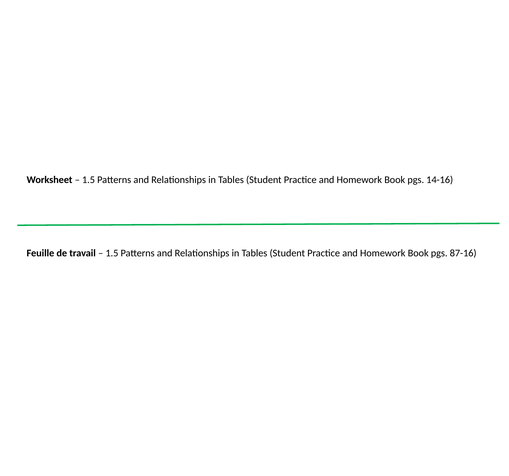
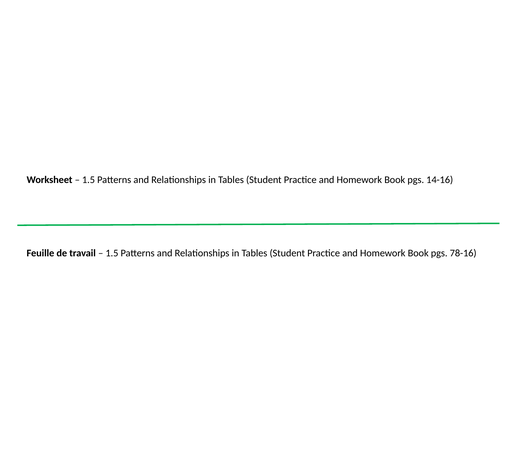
87-16: 87-16 -> 78-16
